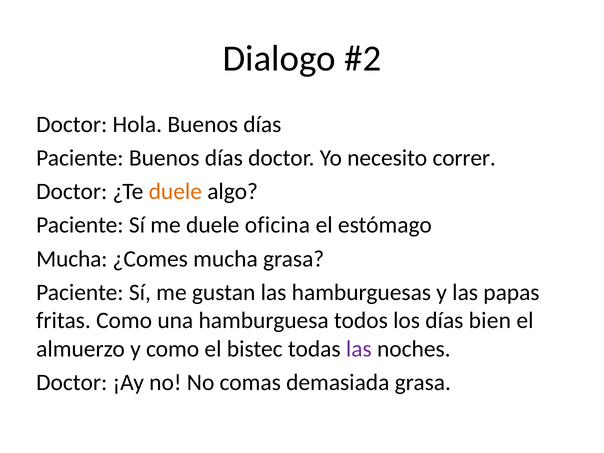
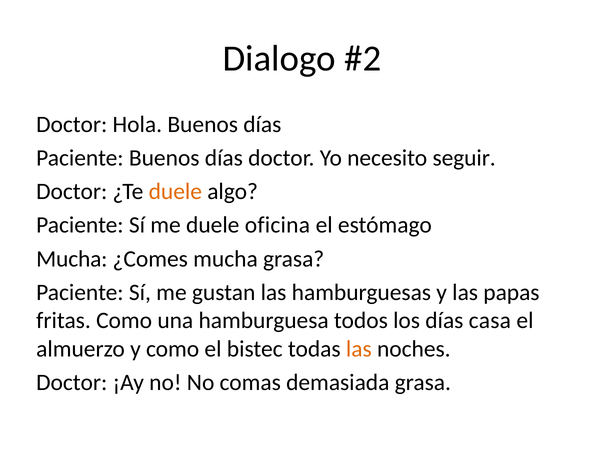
correr: correr -> seguir
bien: bien -> casa
las at (359, 349) colour: purple -> orange
